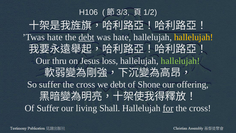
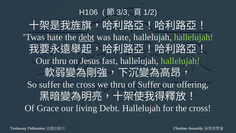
hallelujah at (194, 37) colour: yellow -> light green
loss: loss -> fast
we debt: debt -> thru
of Shone: Shone -> Suffer
Of Suffer: Suffer -> Grace
living Shall: Shall -> Debt
for underline: present -> none
